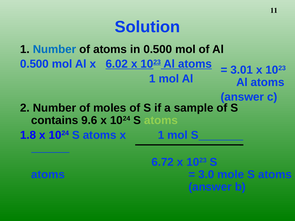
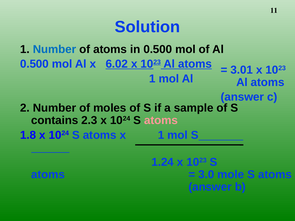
9.6: 9.6 -> 2.3
atoms at (161, 121) colour: light green -> pink
6.72: 6.72 -> 1.24
